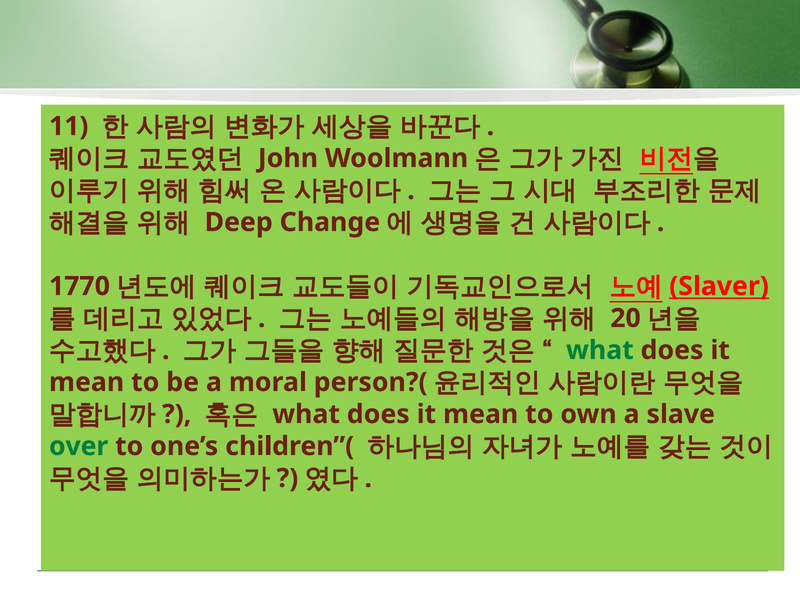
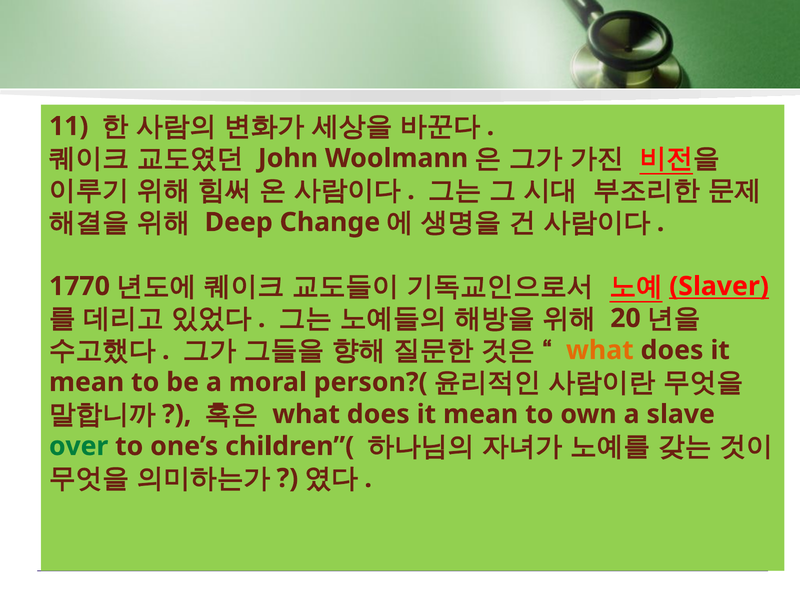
what at (600, 350) colour: green -> orange
